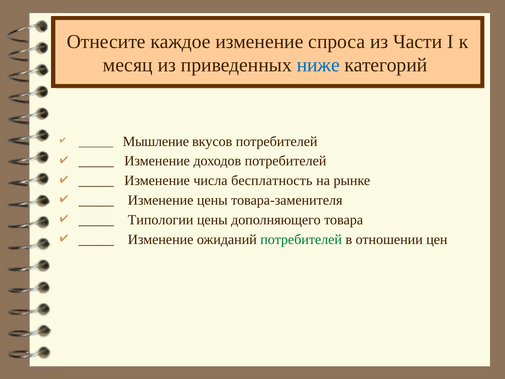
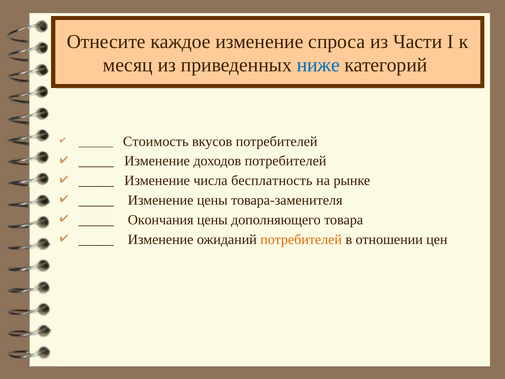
Мышление: Мышление -> Стоимость
Типологии: Типологии -> Окончания
потребителей at (301, 239) colour: green -> orange
